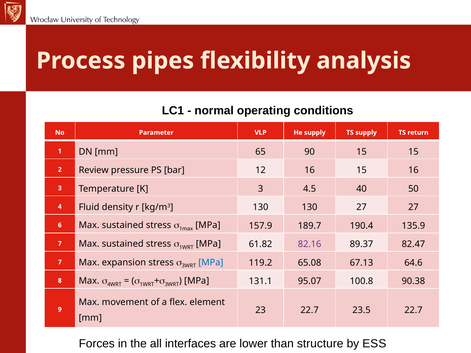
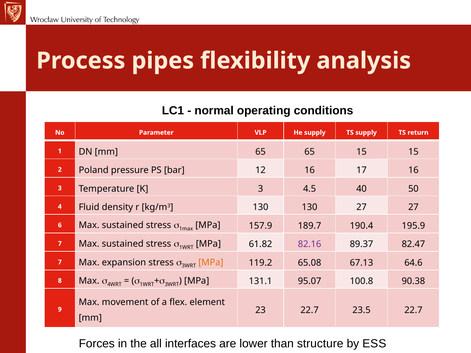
65 90: 90 -> 65
Review: Review -> Poland
16 15: 15 -> 17
135.9: 135.9 -> 195.9
MPa at (211, 263) colour: blue -> orange
